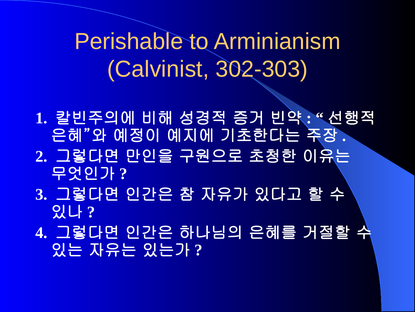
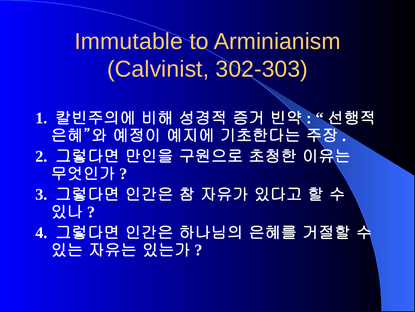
Perishable: Perishable -> Immutable
